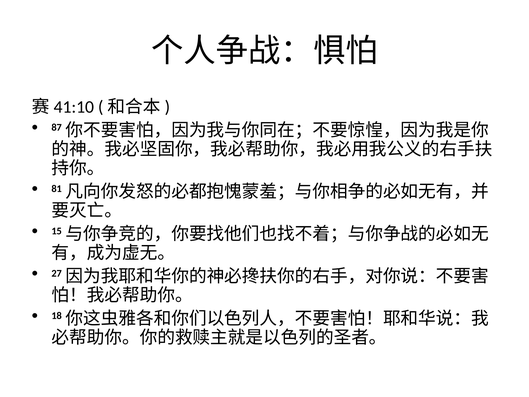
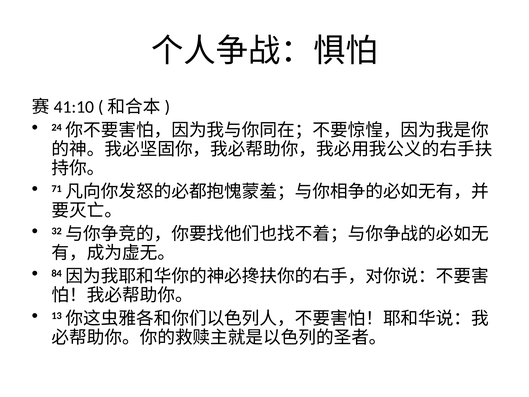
87: 87 -> 24
81: 81 -> 71
15: 15 -> 32
27: 27 -> 84
18: 18 -> 13
